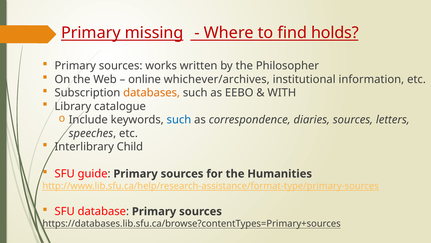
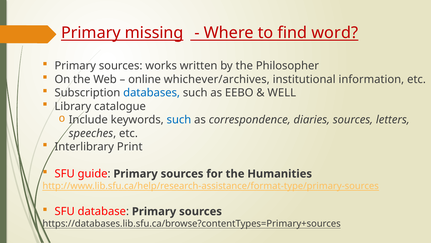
holds: holds -> word
databases colour: orange -> blue
WITH: WITH -> WELL
Child: Child -> Print
